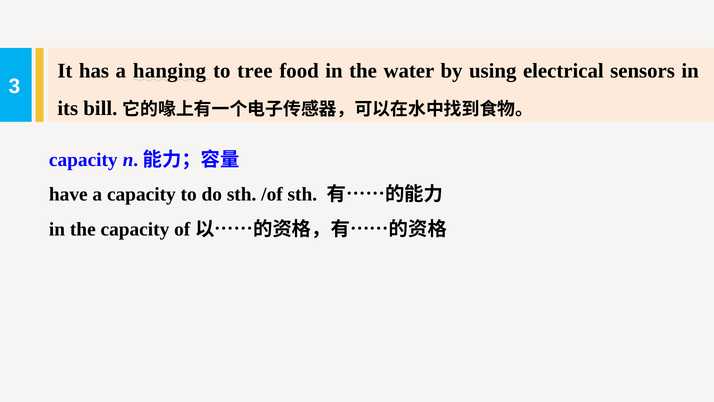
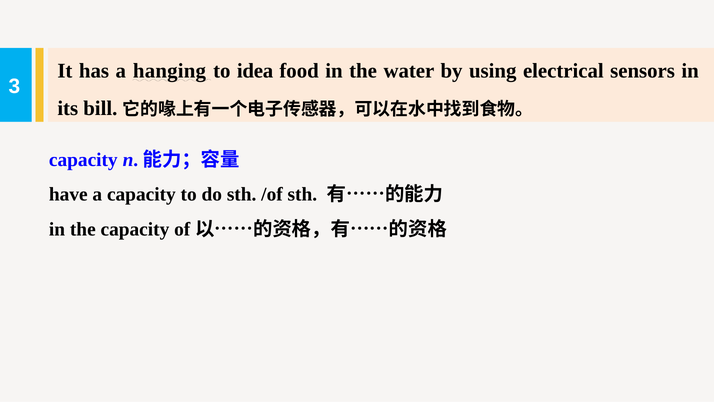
tree: tree -> idea
